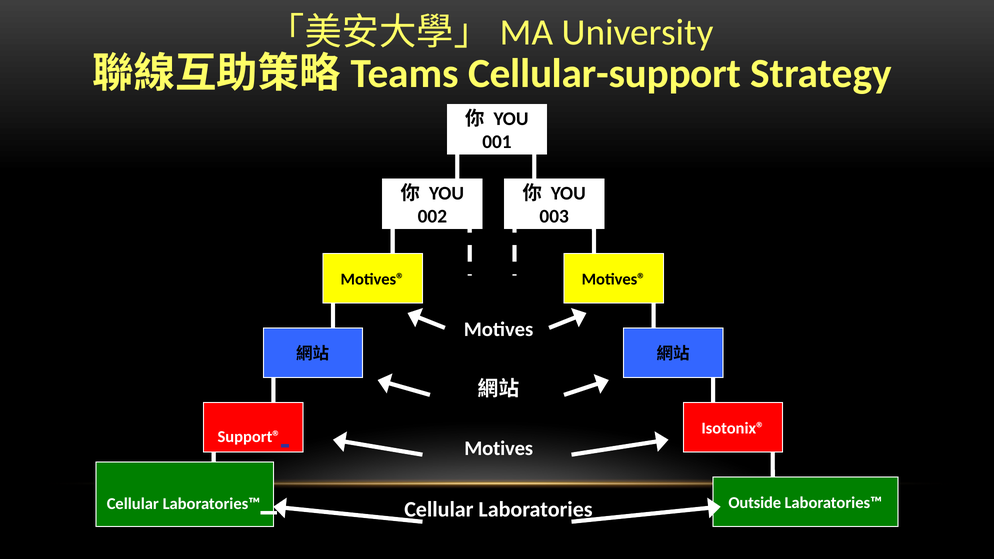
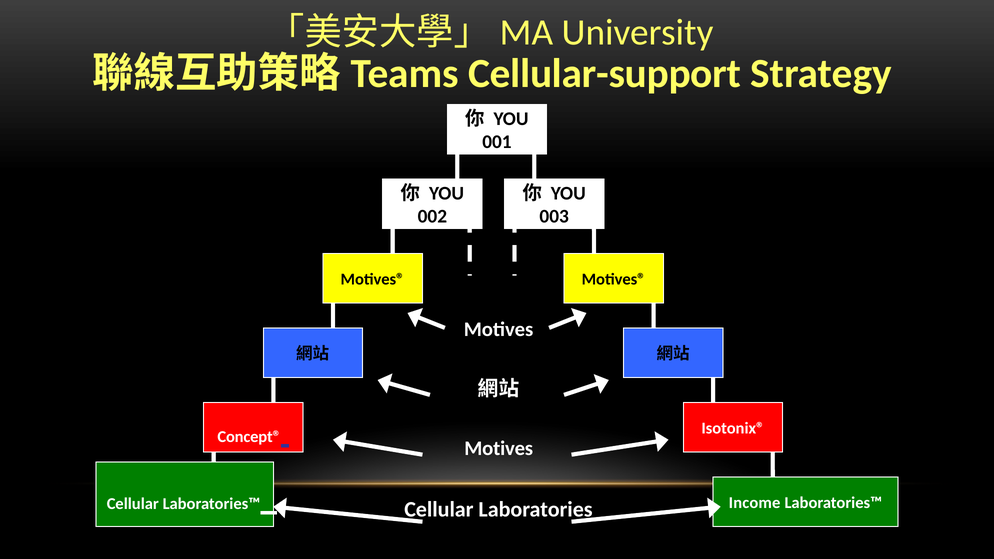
Support®: Support® -> Concept®
Outside: Outside -> Income
